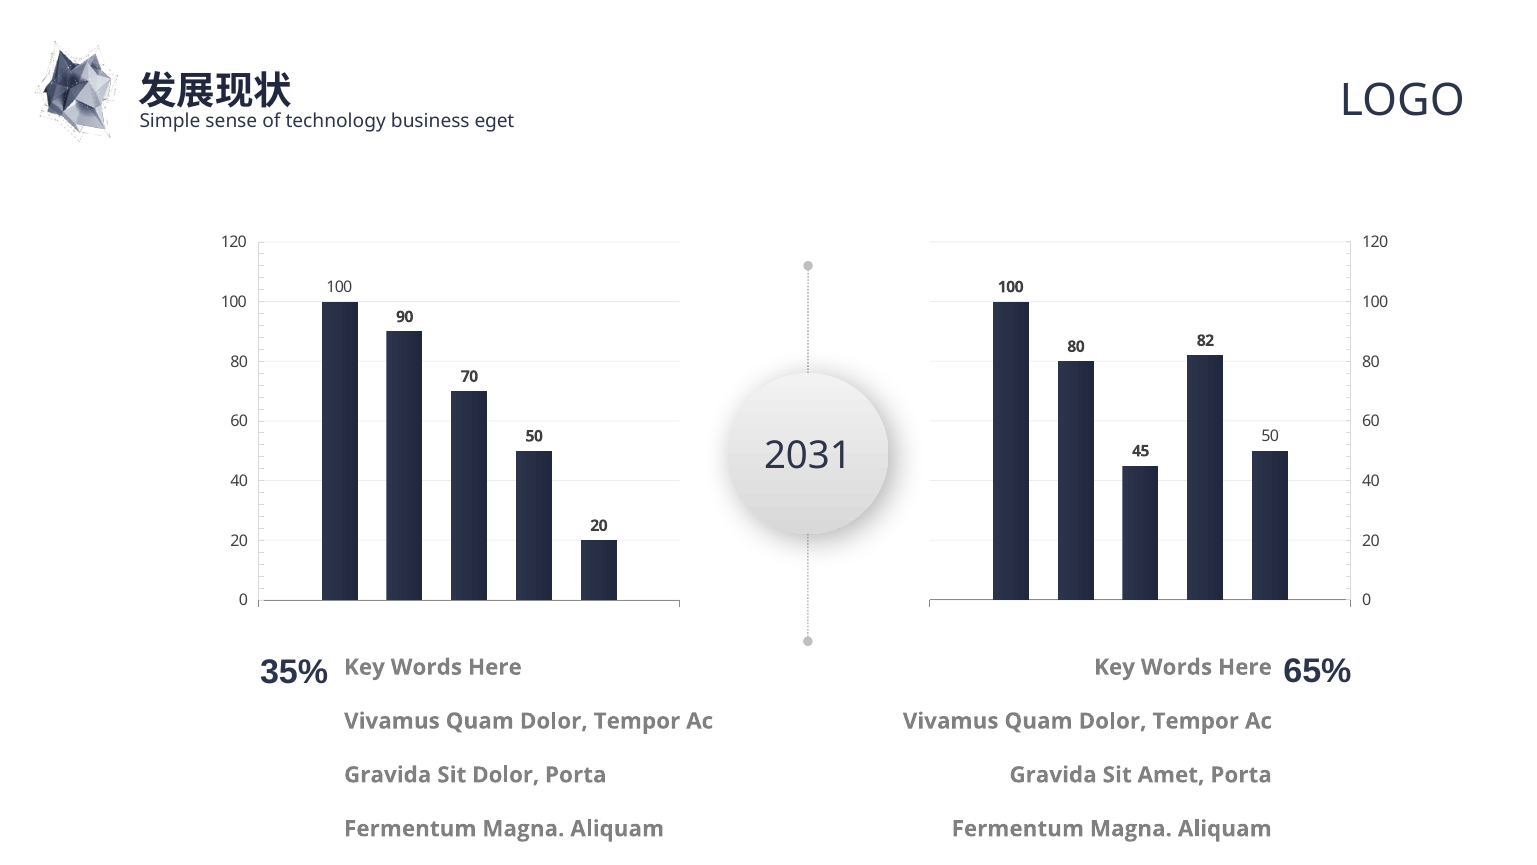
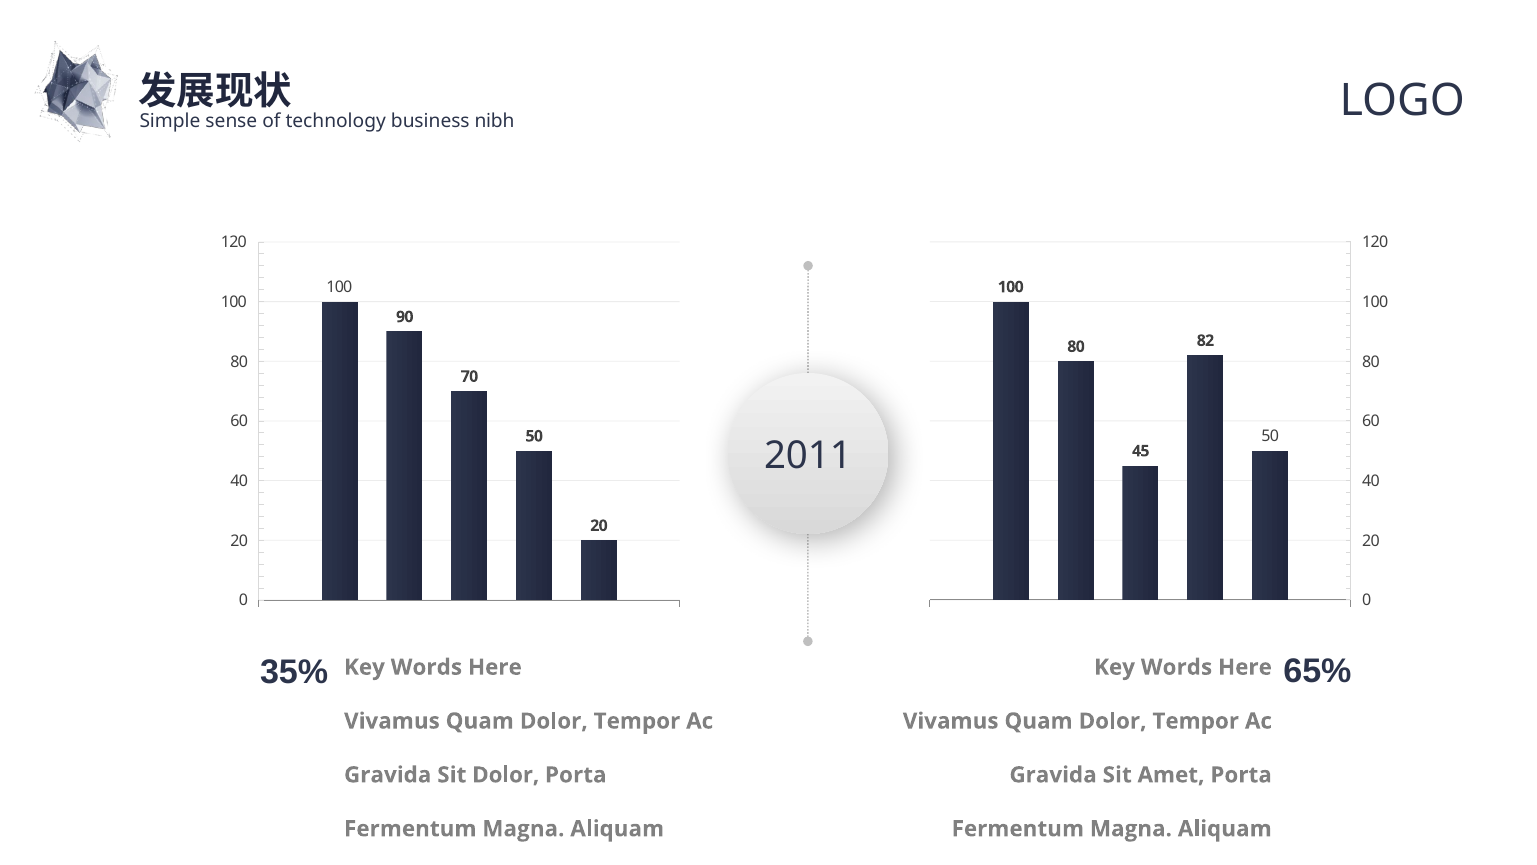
eget: eget -> nibh
2031: 2031 -> 2011
